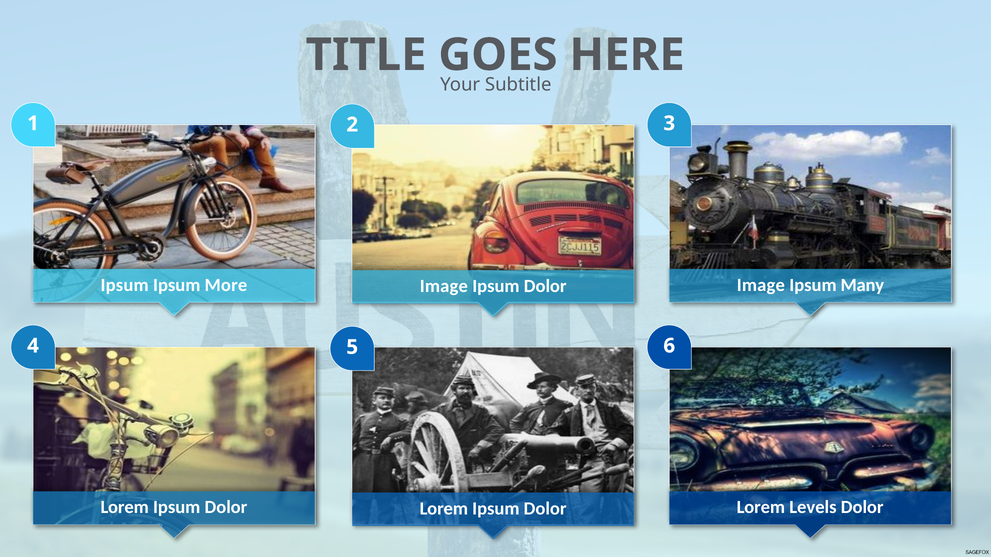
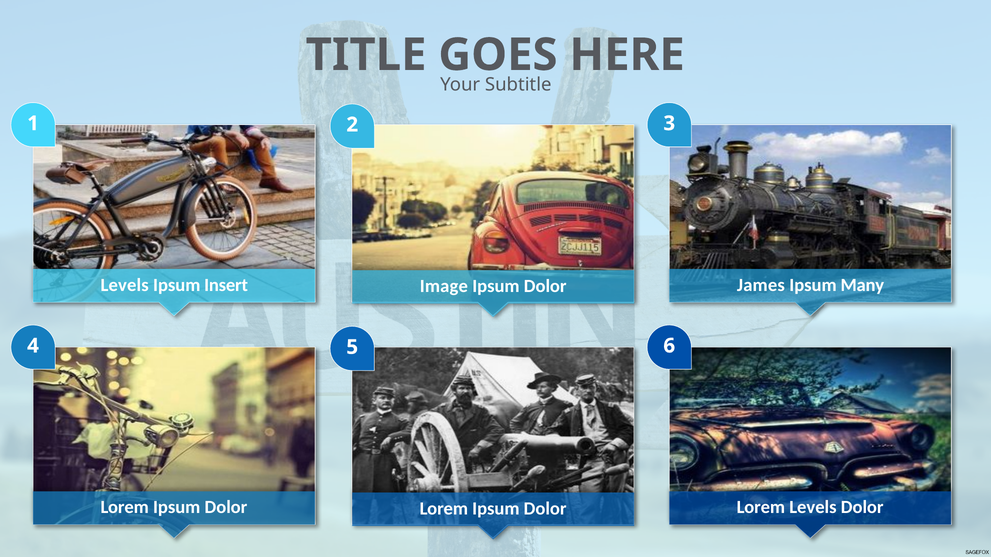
Ipsum at (125, 285): Ipsum -> Levels
More: More -> Insert
Image at (761, 285): Image -> James
